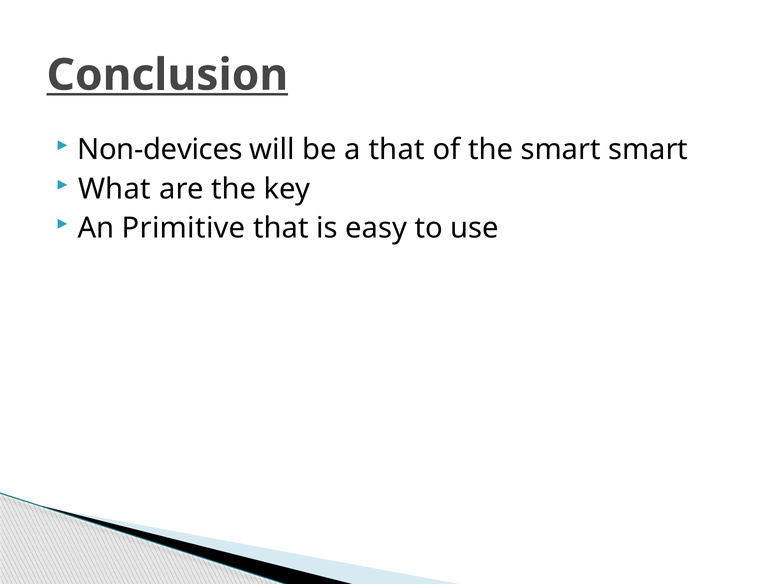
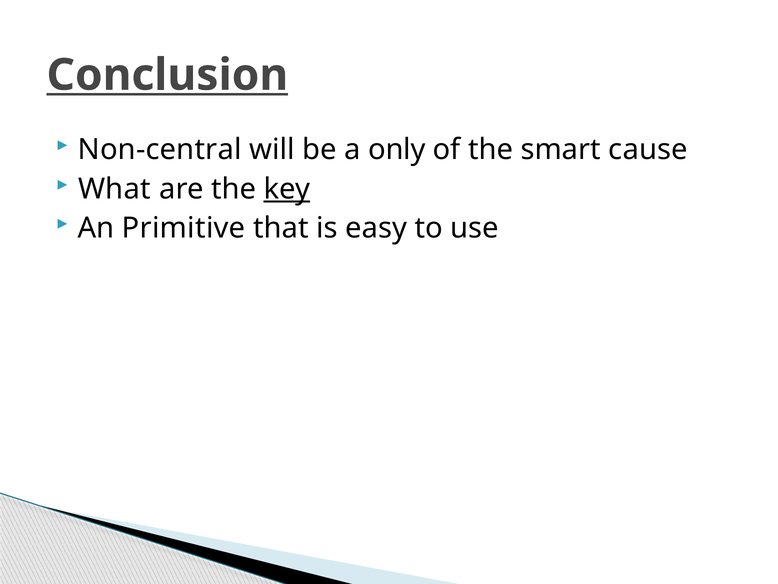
Non-devices: Non-devices -> Non-central
a that: that -> only
smart smart: smart -> cause
key underline: none -> present
